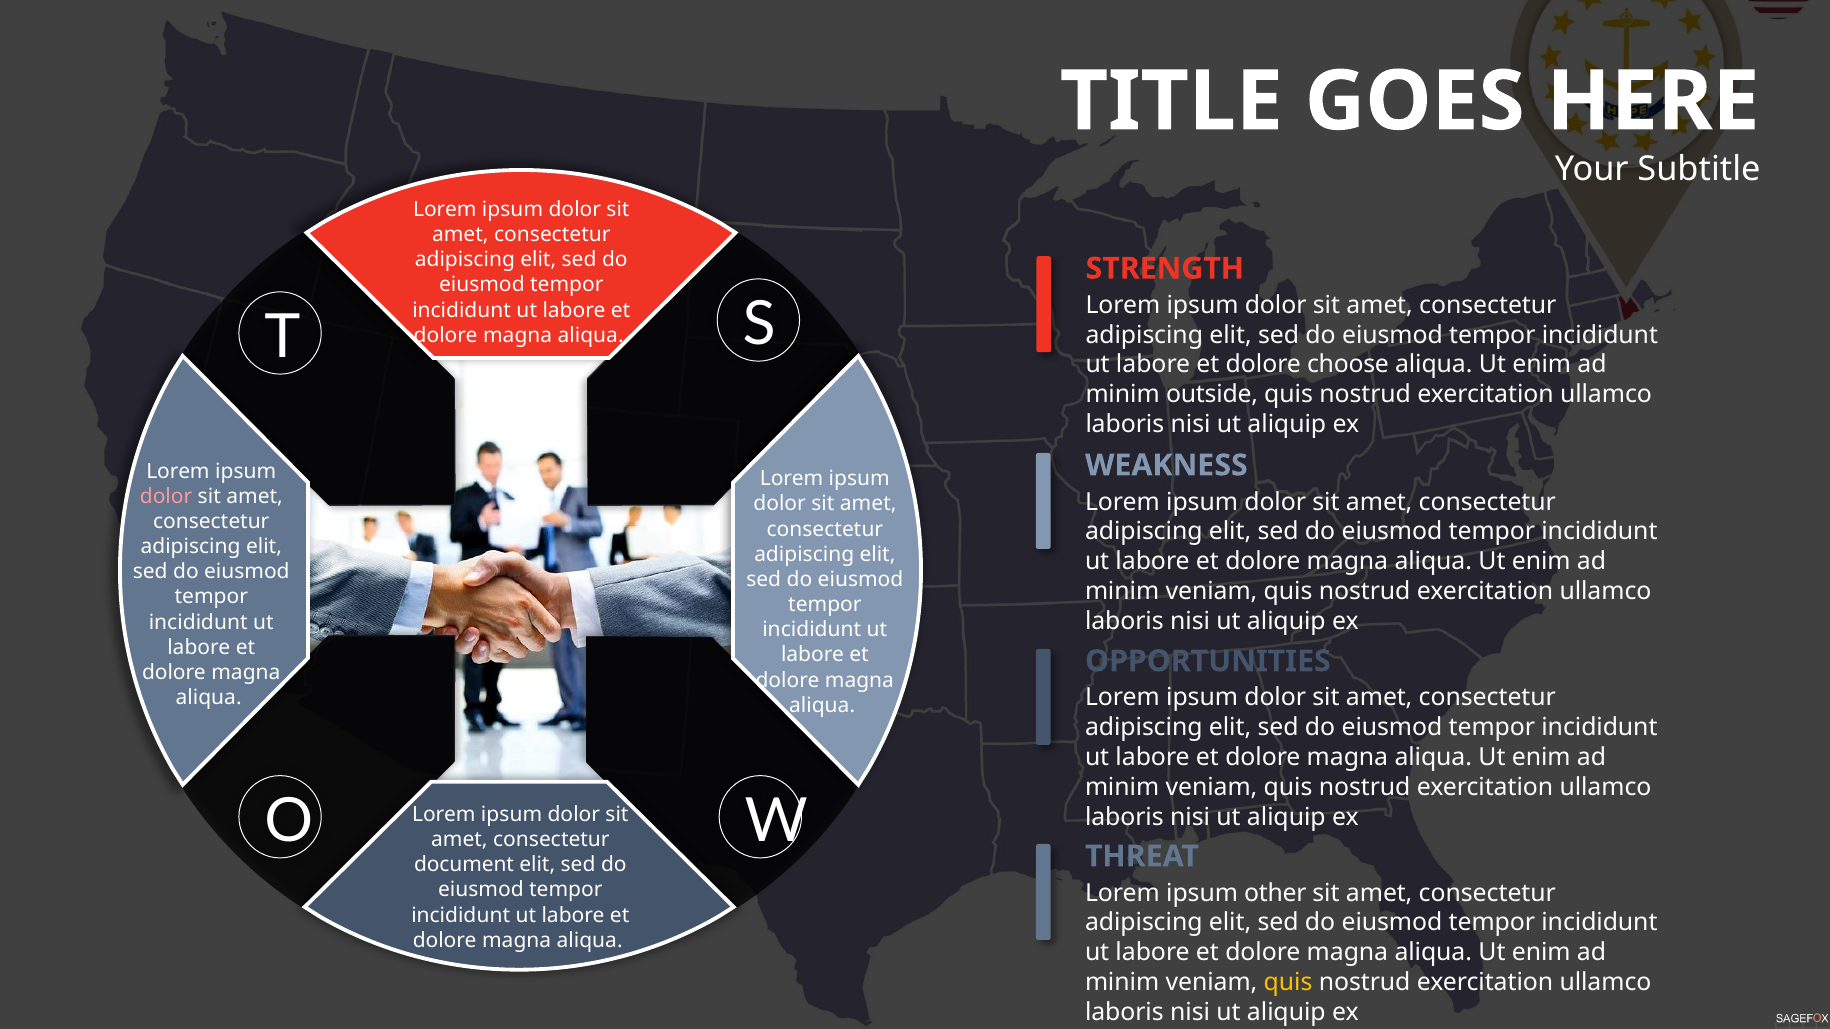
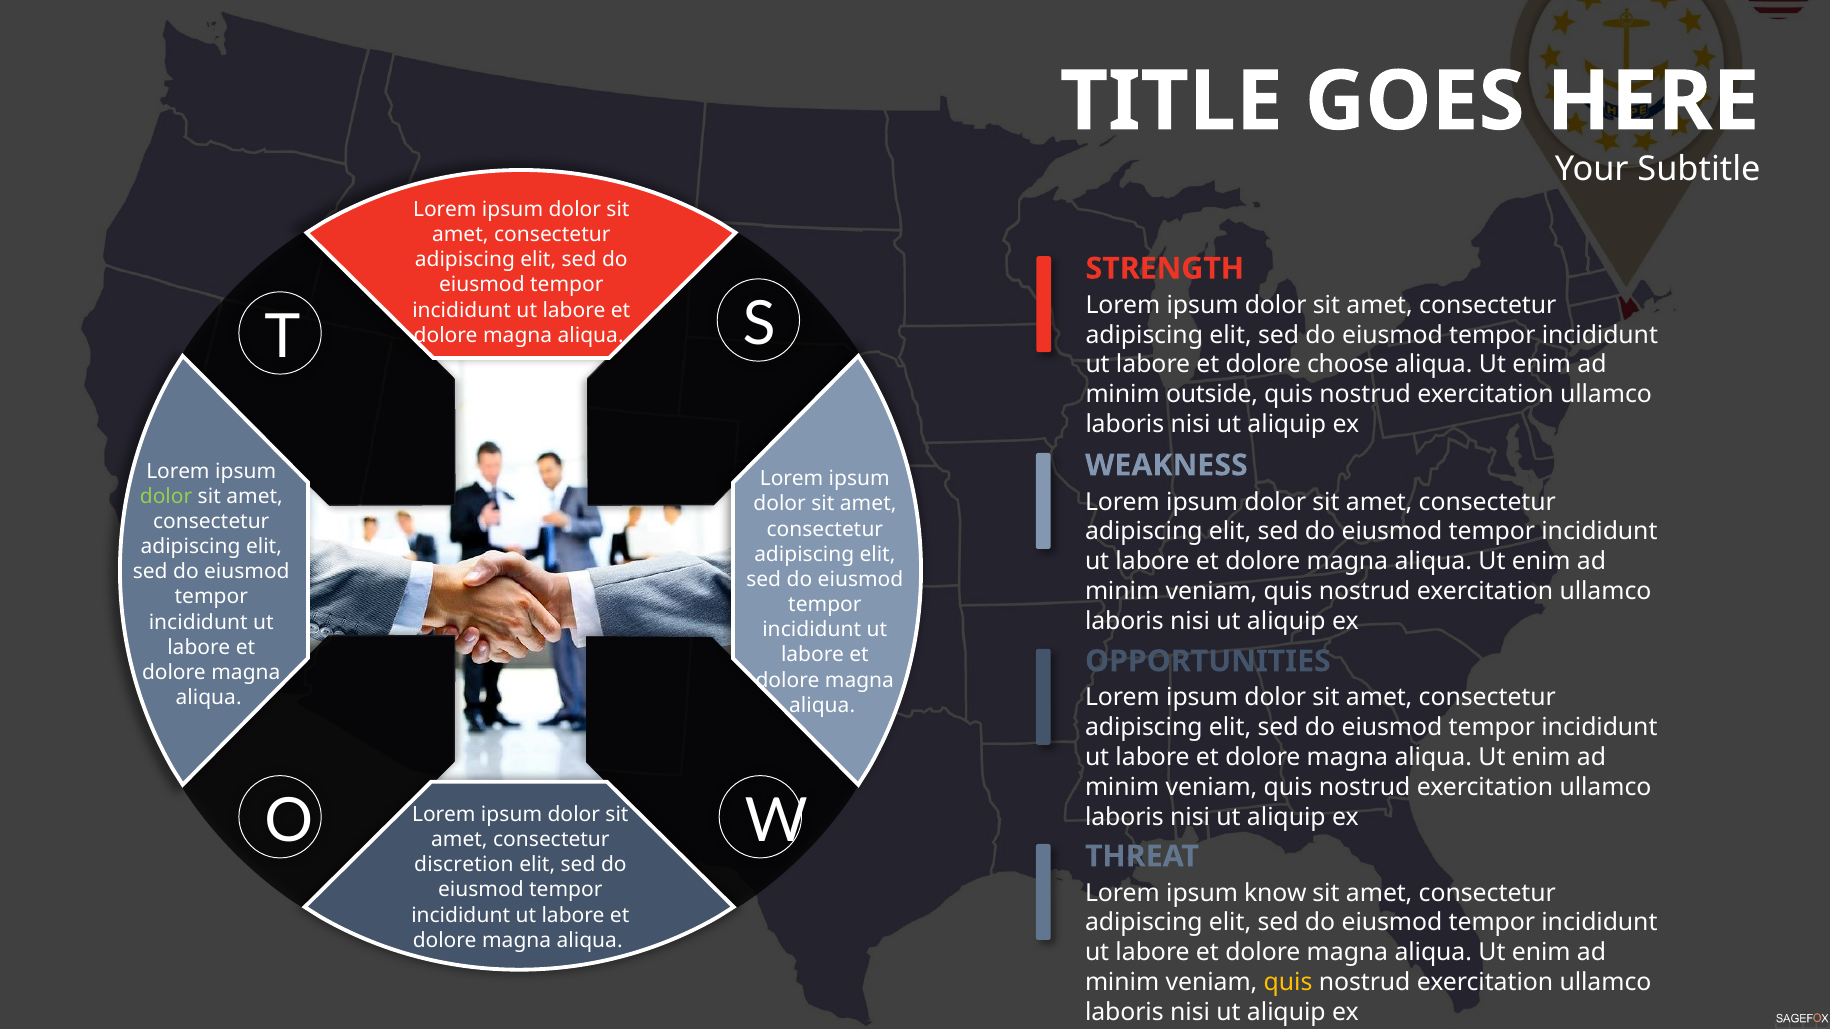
dolor at (166, 497) colour: pink -> light green
document: document -> discretion
other: other -> know
